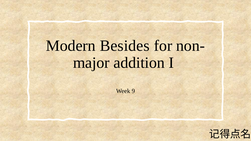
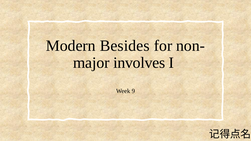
addition: addition -> involves
